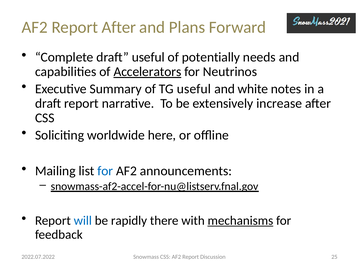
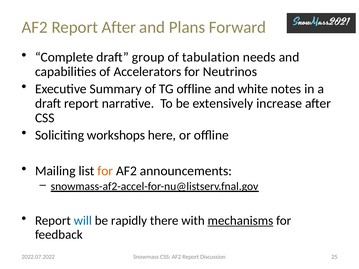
draft useful: useful -> group
potentially: potentially -> tabulation
Accelerators underline: present -> none
TG useful: useful -> offline
worldwide: worldwide -> workshops
for at (105, 171) colour: blue -> orange
